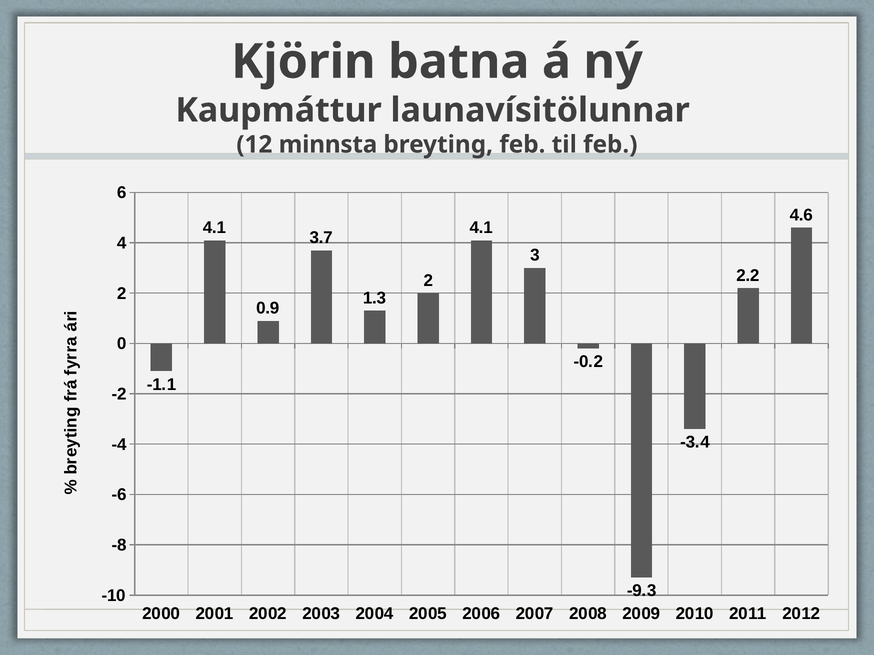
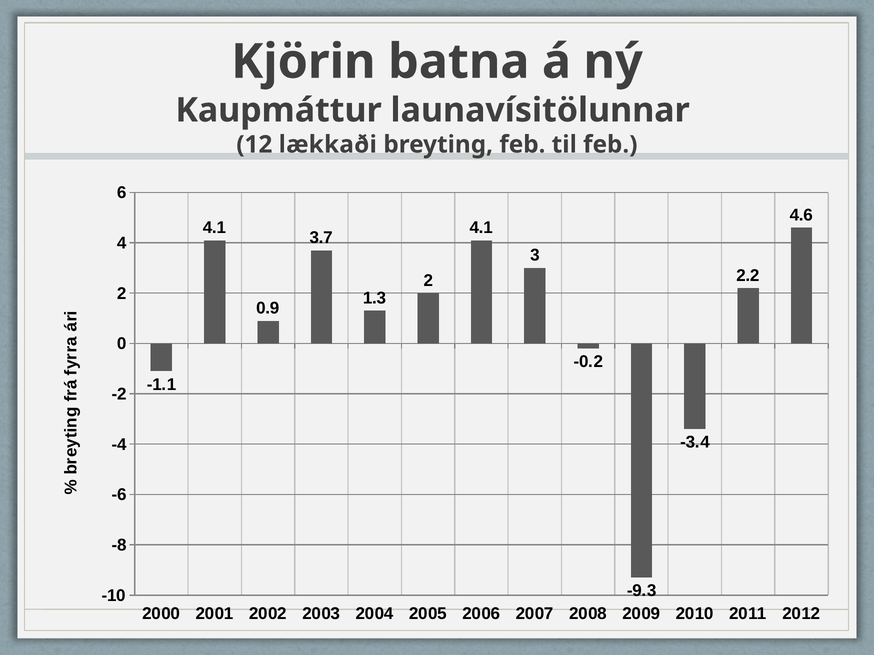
minnsta: minnsta -> lækkaði
